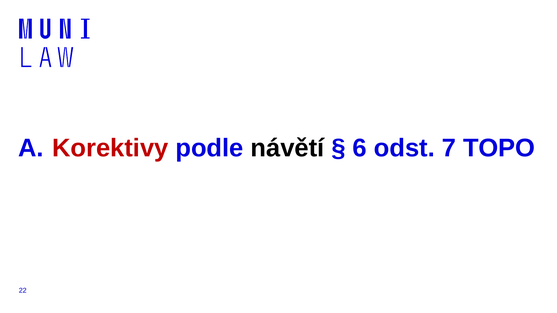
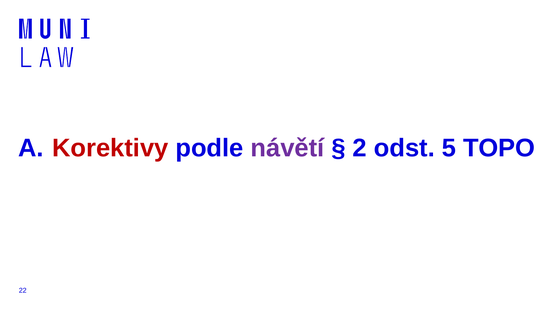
návětí colour: black -> purple
6: 6 -> 2
7: 7 -> 5
